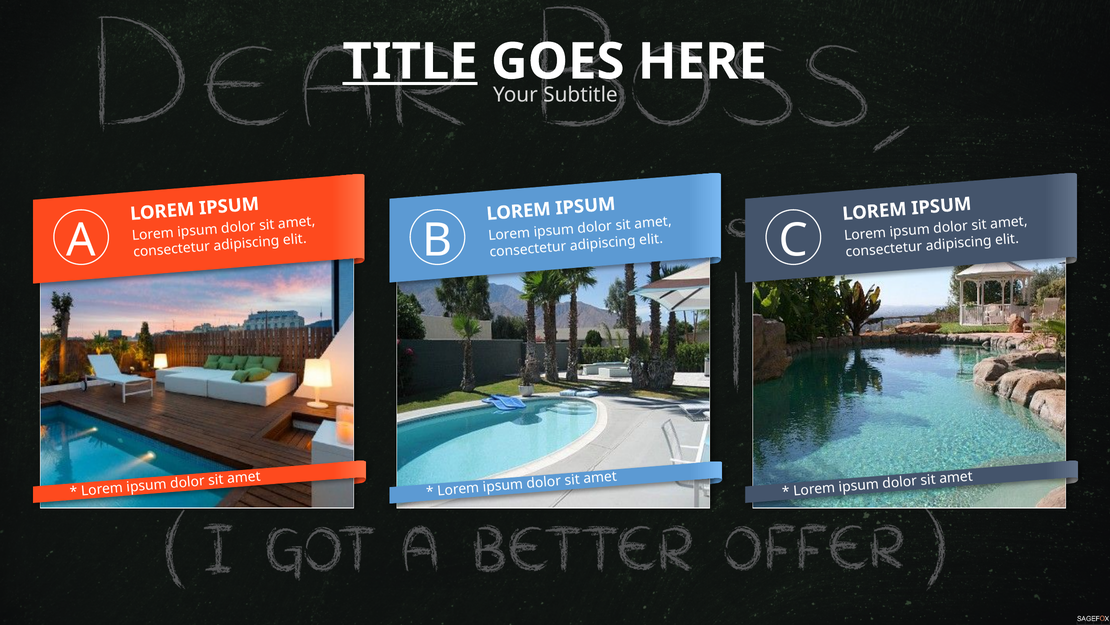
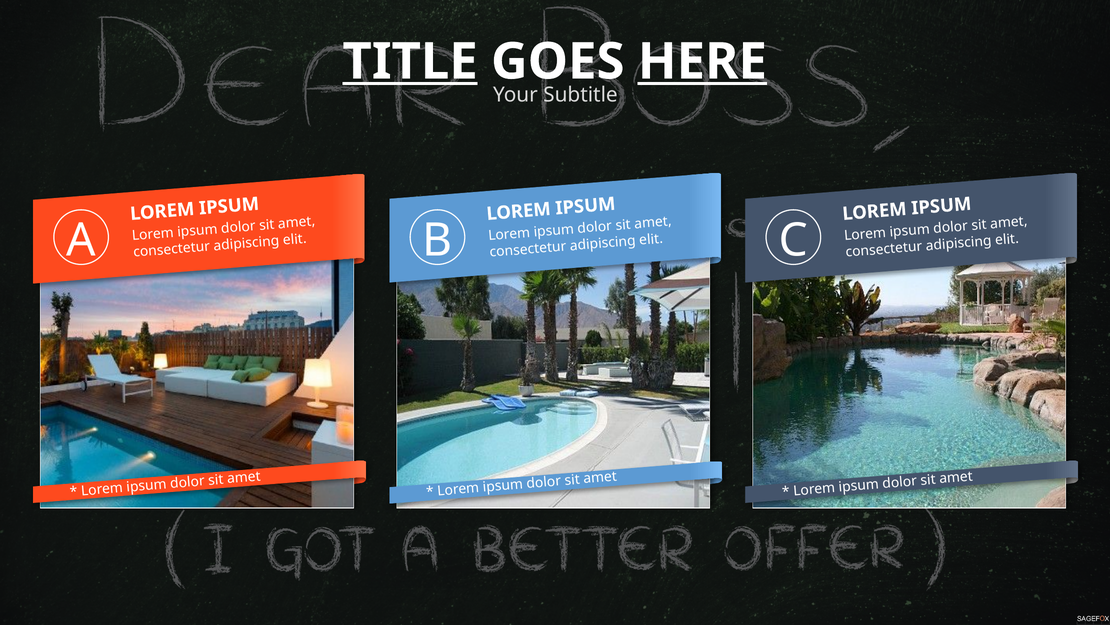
HERE underline: none -> present
